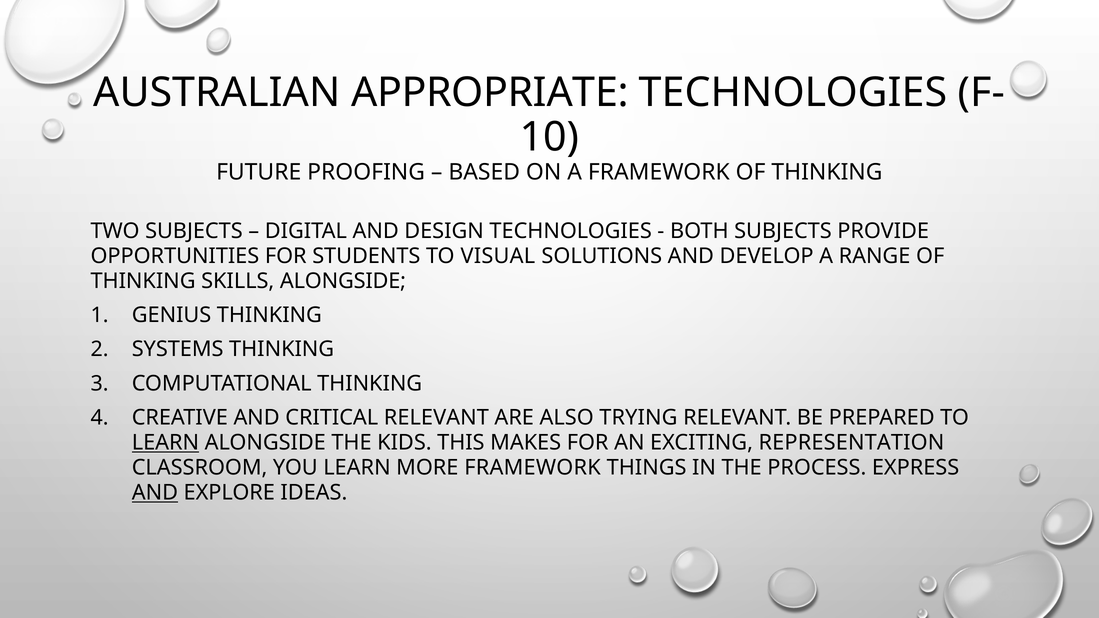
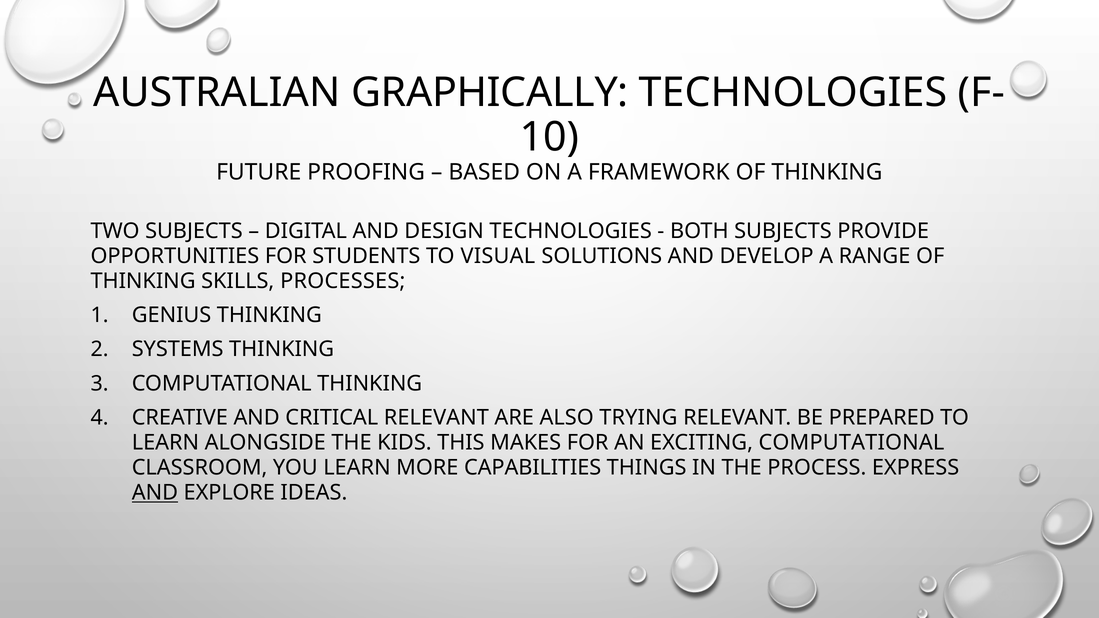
APPROPRIATE: APPROPRIATE -> GRAPHICALLY
SKILLS ALONGSIDE: ALONGSIDE -> PROCESSES
LEARN at (165, 443) underline: present -> none
EXCITING REPRESENTATION: REPRESENTATION -> COMPUTATIONAL
MORE FRAMEWORK: FRAMEWORK -> CAPABILITIES
